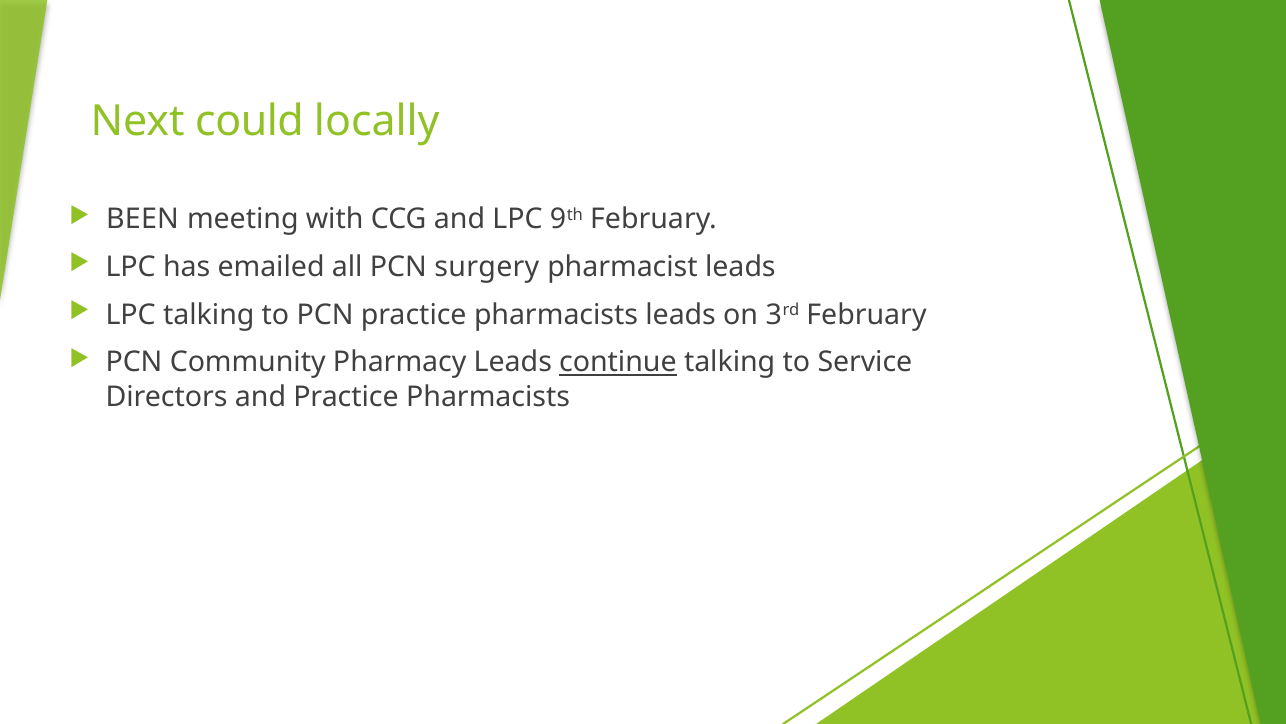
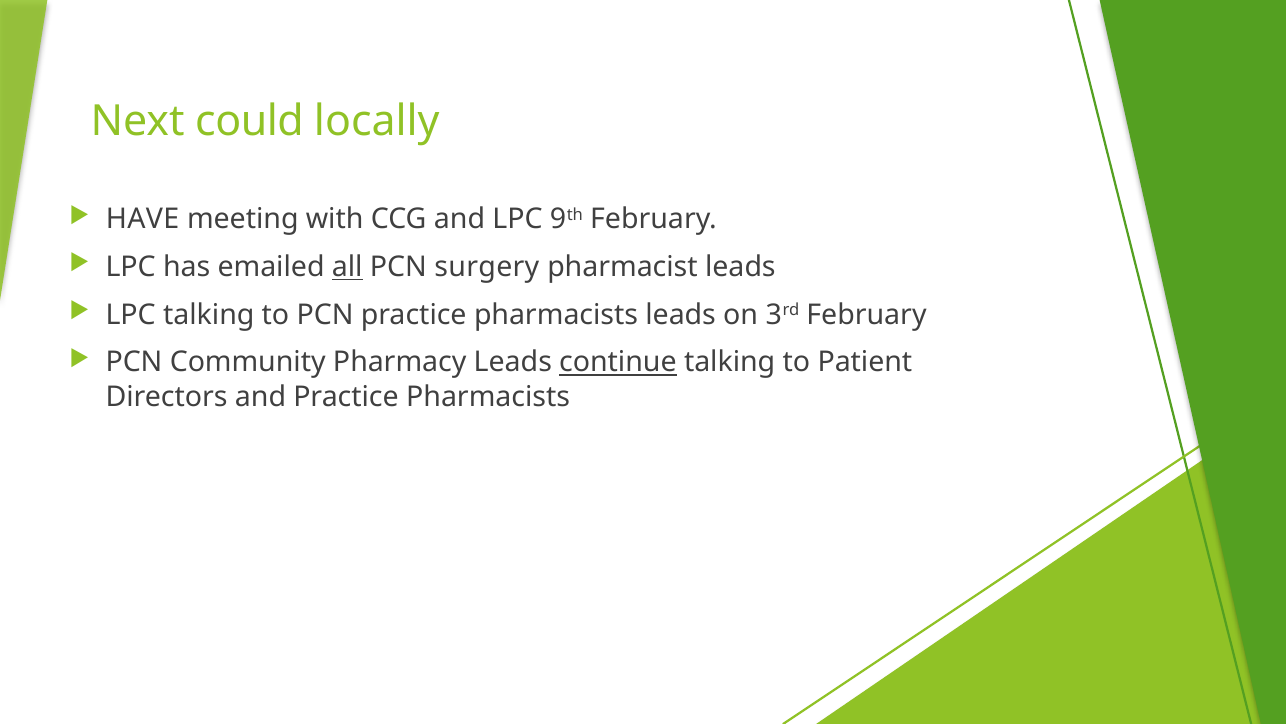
BEEN: BEEN -> HAVE
all underline: none -> present
Service: Service -> Patient
